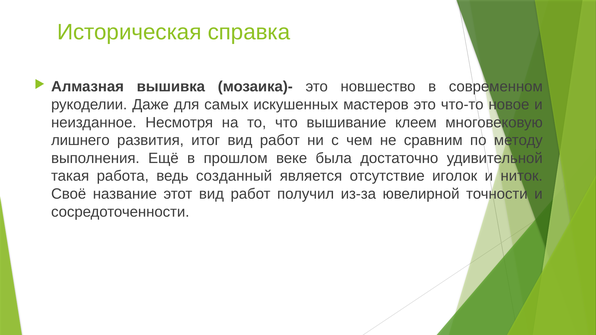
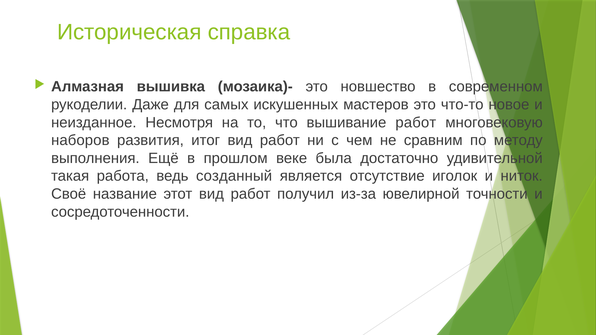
вышивание клеем: клеем -> работ
лишнего: лишнего -> наборов
